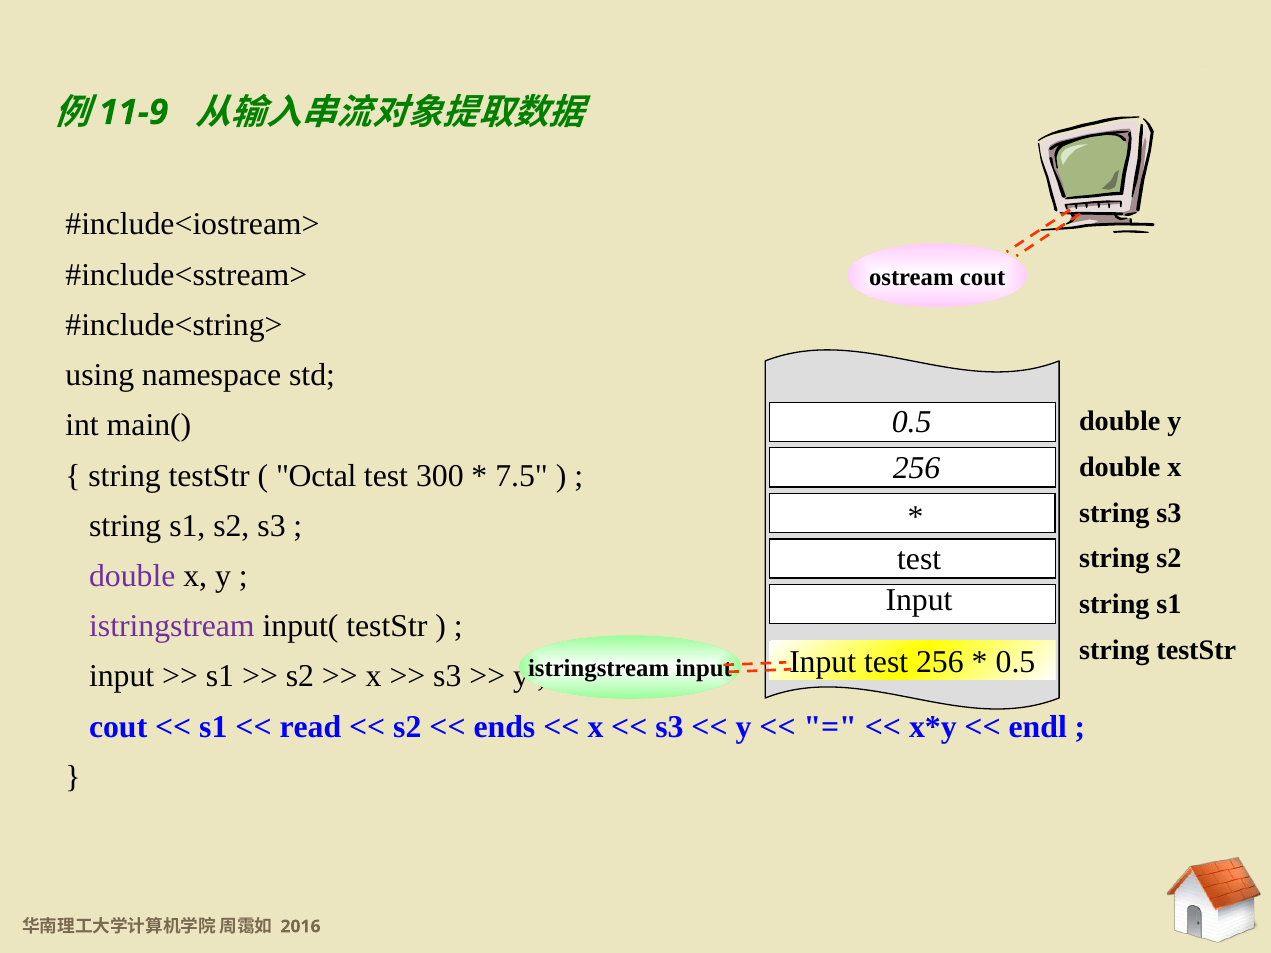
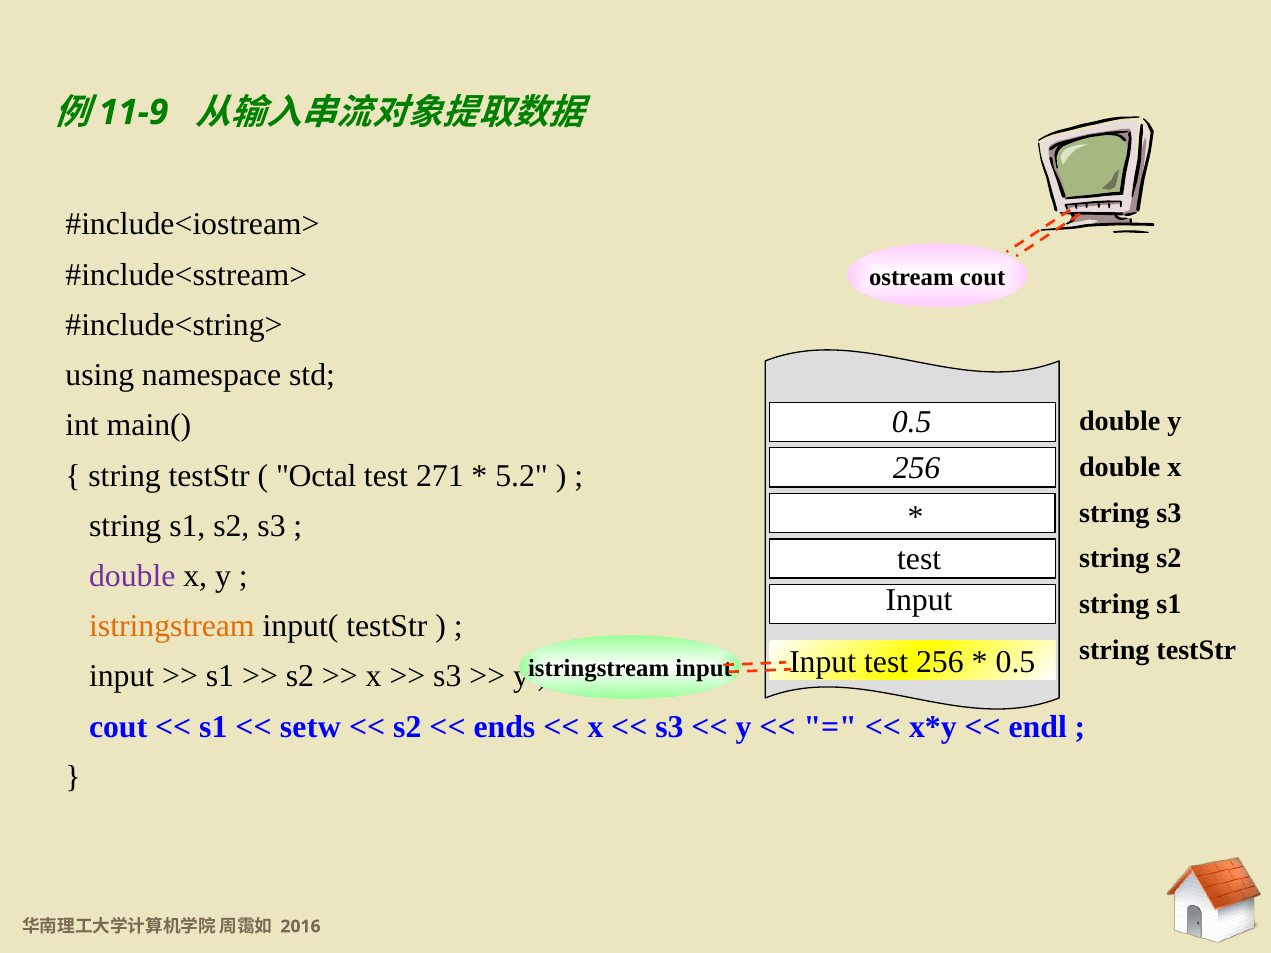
300: 300 -> 271
7.5: 7.5 -> 5.2
istringstream at (172, 626) colour: purple -> orange
read: read -> setw
